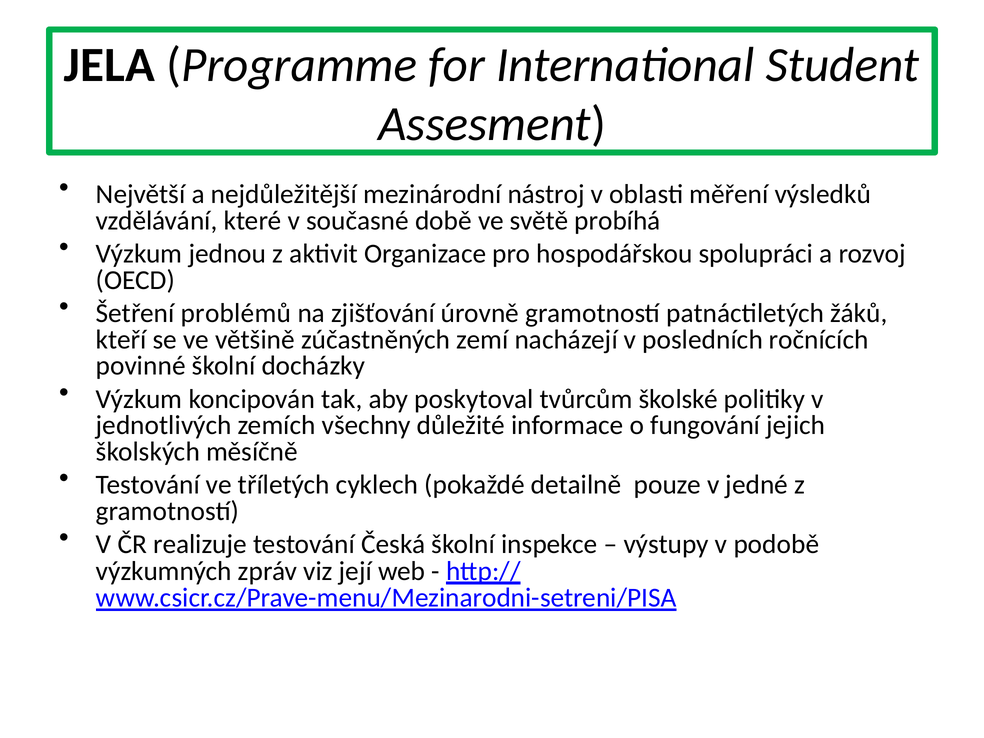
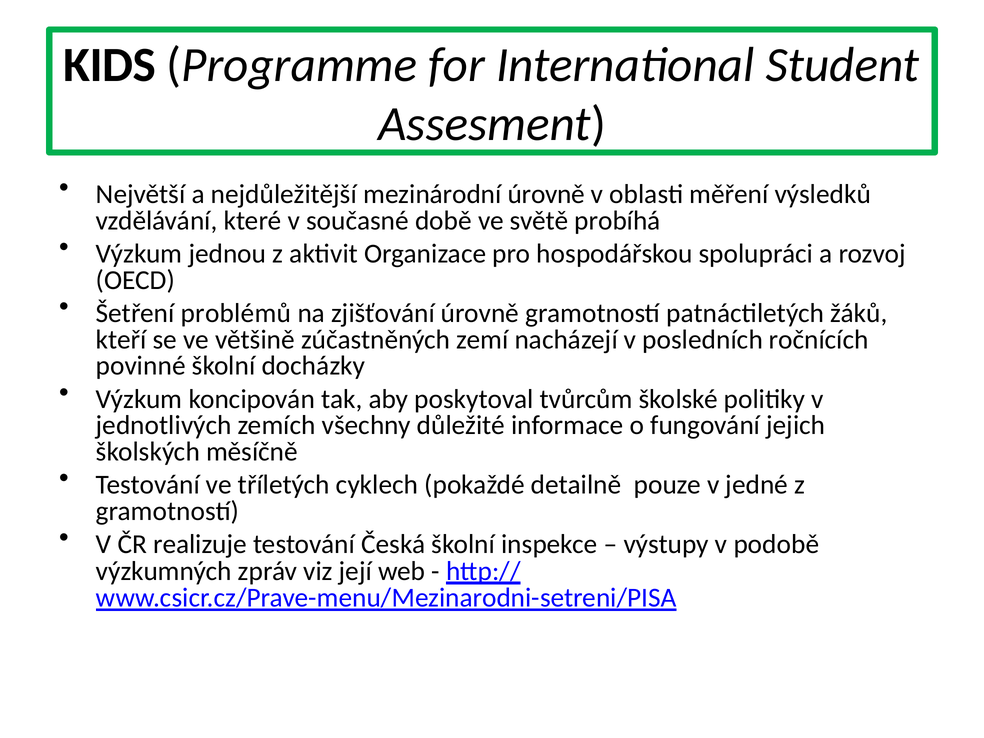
JELA: JELA -> KIDS
mezinárodní nástroj: nástroj -> úrovně
